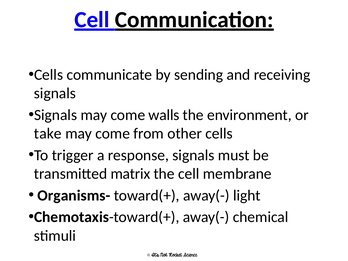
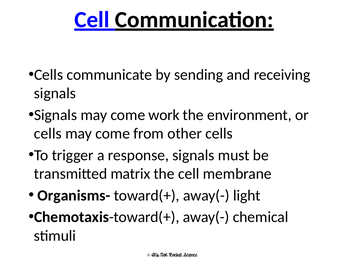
walls: walls -> work
take at (48, 134): take -> cells
